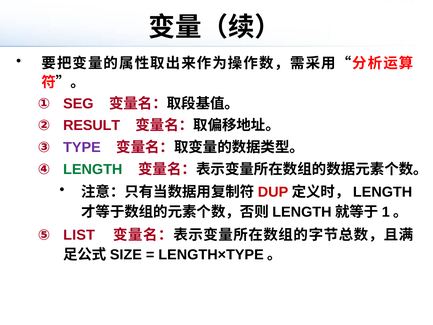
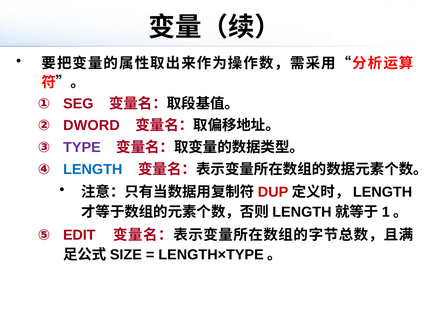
RESULT: RESULT -> DWORD
LENGTH colour: green -> blue
LIST: LIST -> EDIT
